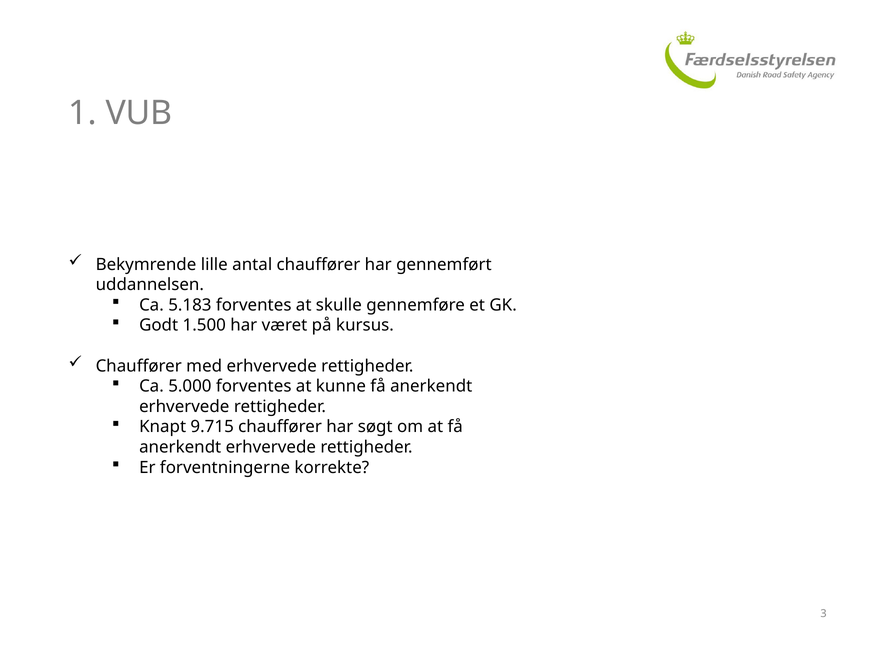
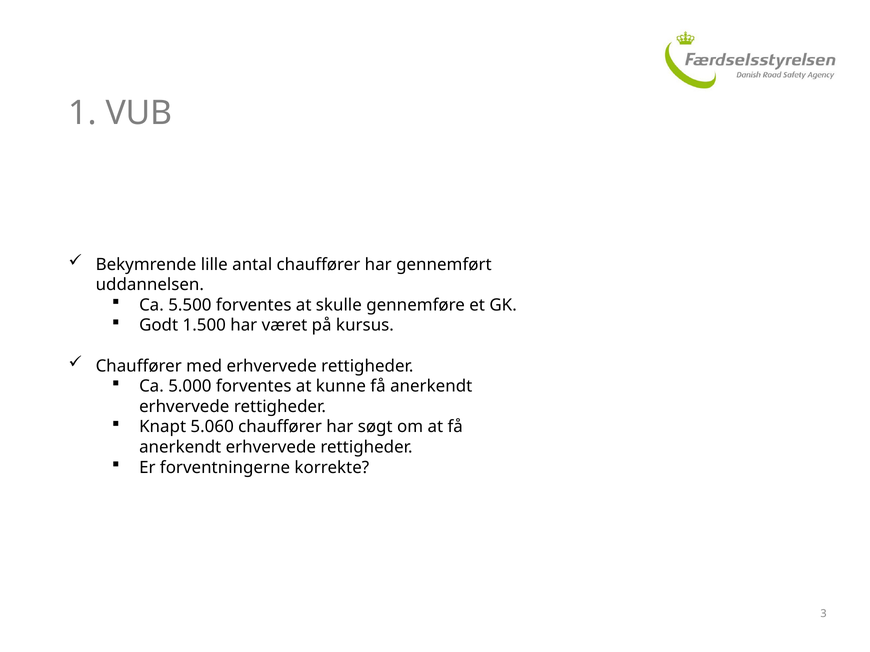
5.183: 5.183 -> 5.500
9.715: 9.715 -> 5.060
